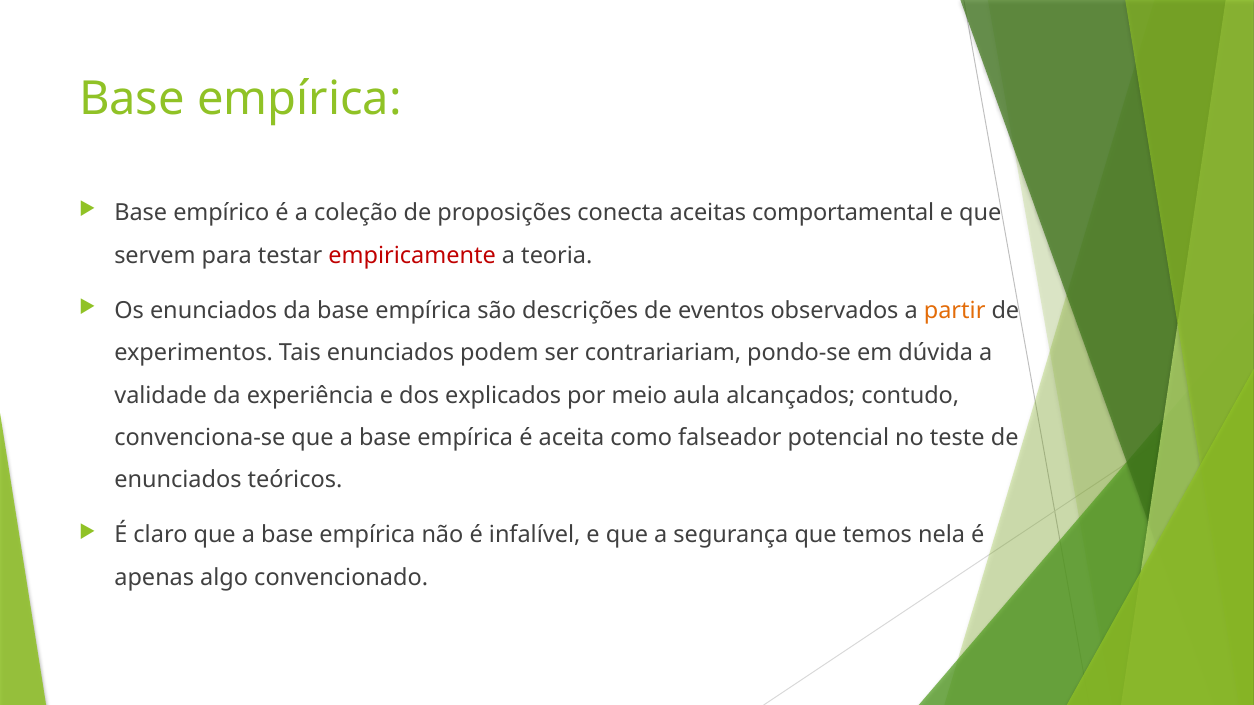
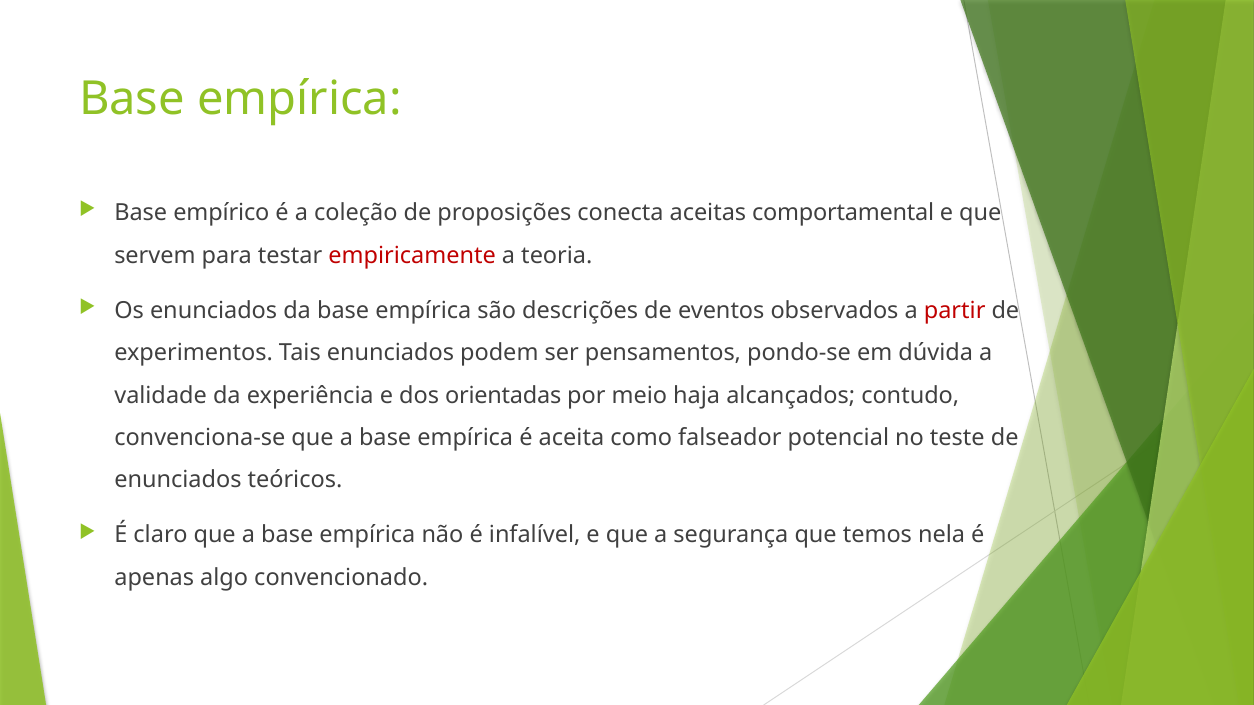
partir colour: orange -> red
contrariariam: contrariariam -> pensamentos
explicados: explicados -> orientadas
aula: aula -> haja
